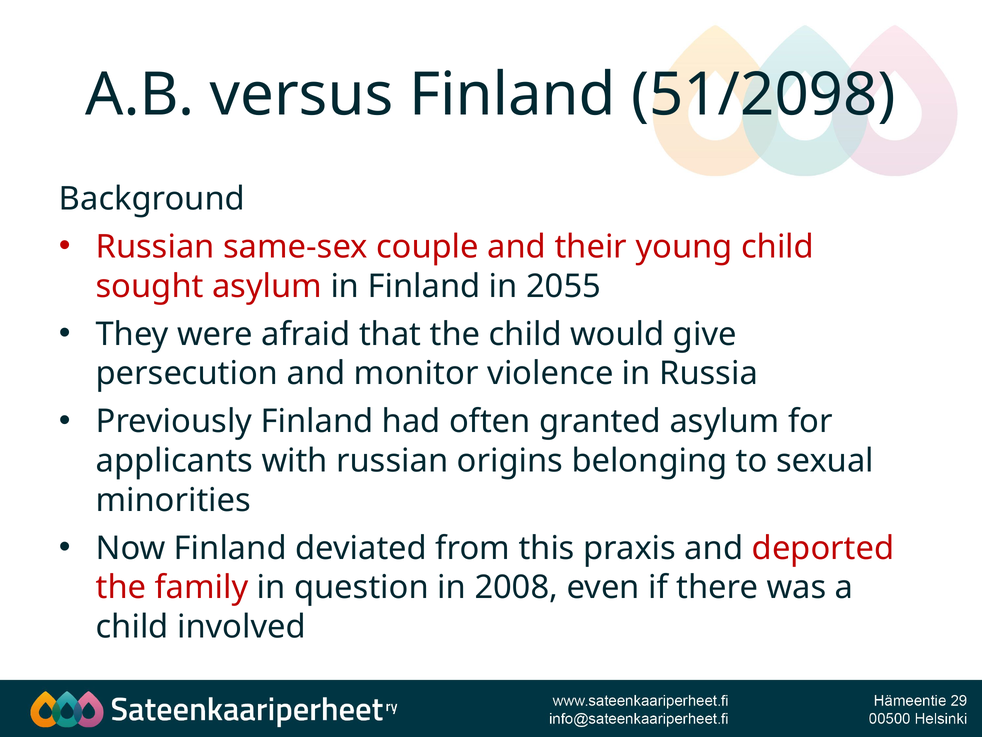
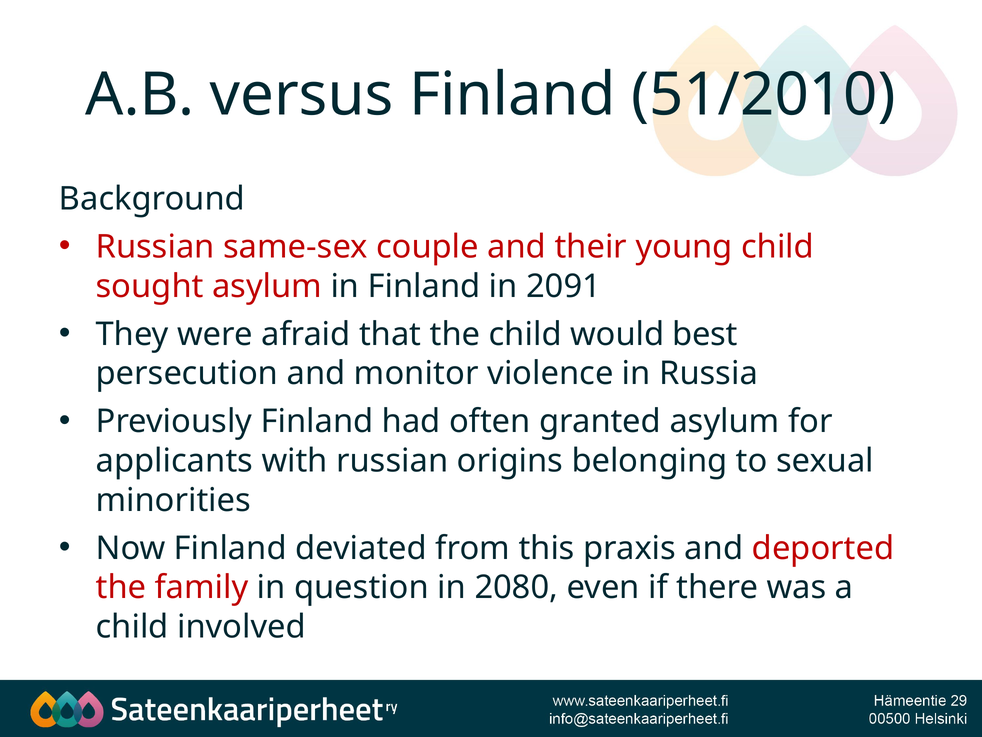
51/2098: 51/2098 -> 51/2010
2055: 2055 -> 2091
give: give -> best
2008: 2008 -> 2080
